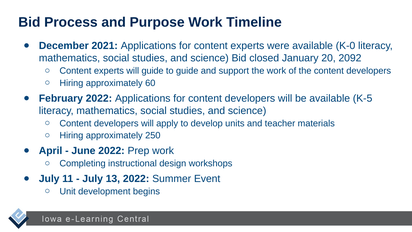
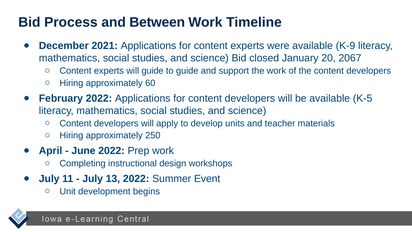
Purpose: Purpose -> Between
K-0: K-0 -> K-9
2092: 2092 -> 2067
